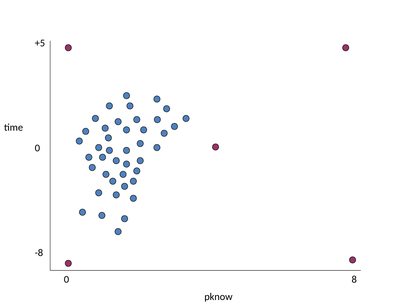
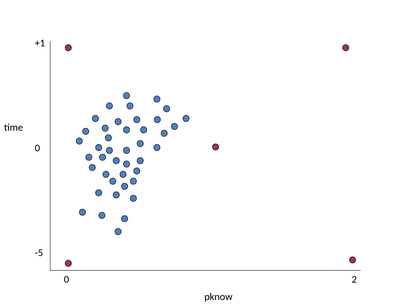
+5: +5 -> +1
-8: -8 -> -5
8: 8 -> 2
